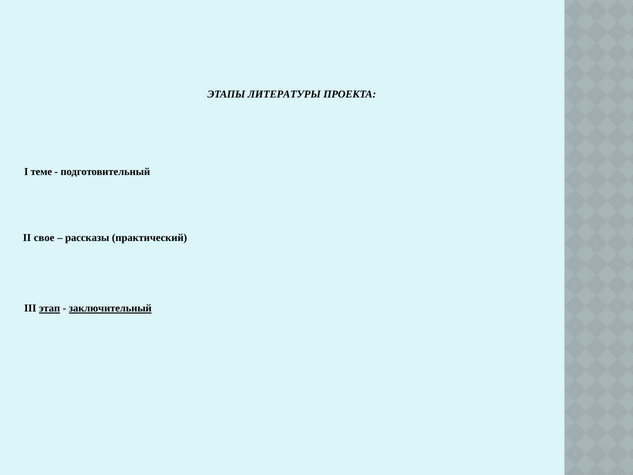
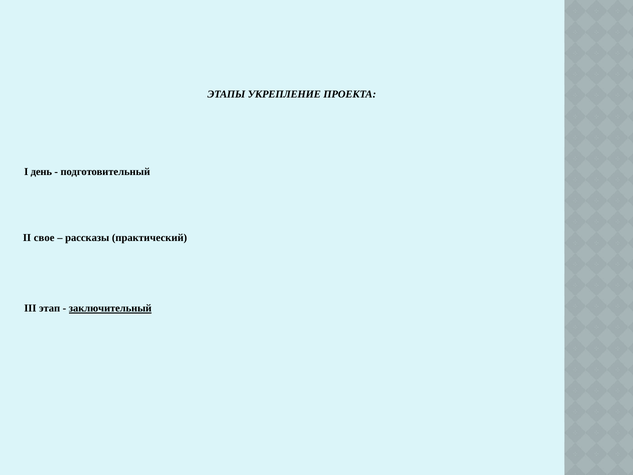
ЛИТЕРАТУРЫ: ЛИТЕРАТУРЫ -> УКРЕПЛЕНИЕ
теме: теме -> день
этап underline: present -> none
